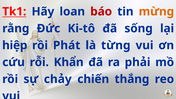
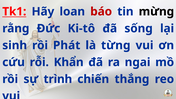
mừng colour: orange -> black
hiệp: hiệp -> sinh
phải: phải -> ngai
chảy: chảy -> trình
